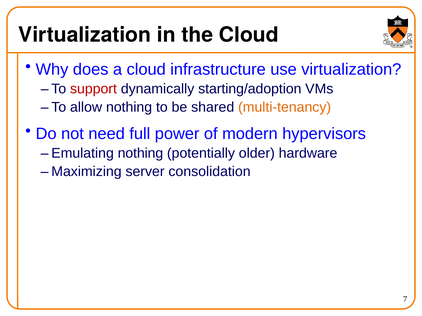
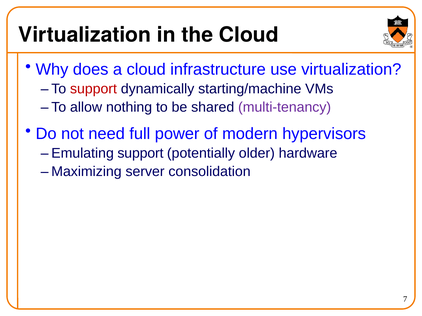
starting/adoption: starting/adoption -> starting/machine
multi-tenancy colour: orange -> purple
Emulating nothing: nothing -> support
